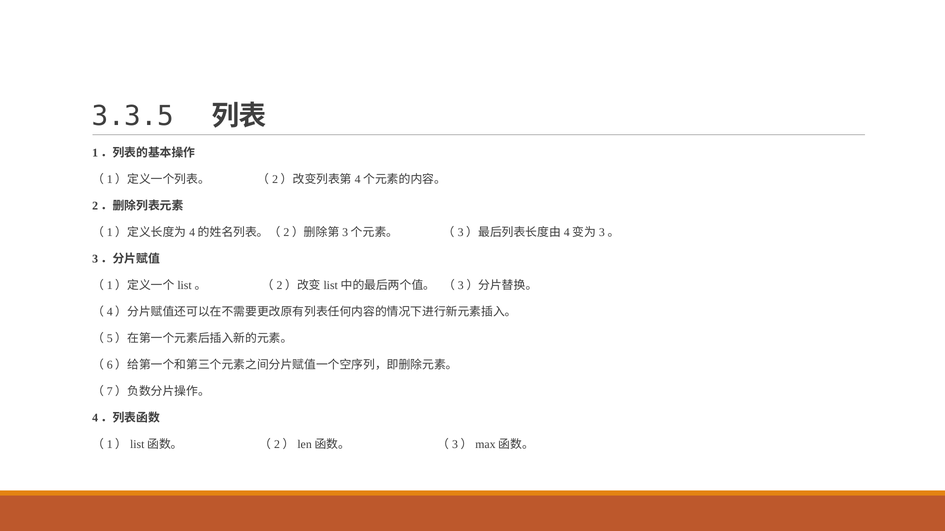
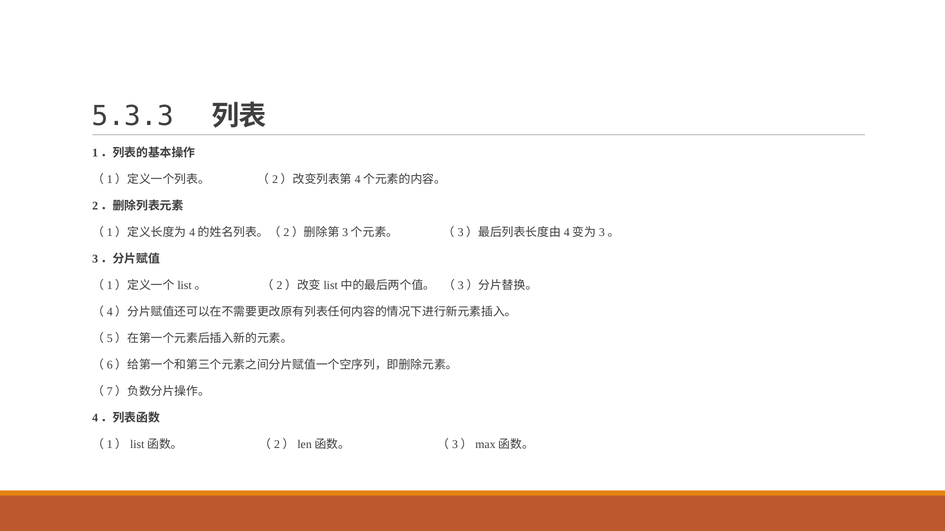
3.3.5: 3.3.5 -> 5.3.3
